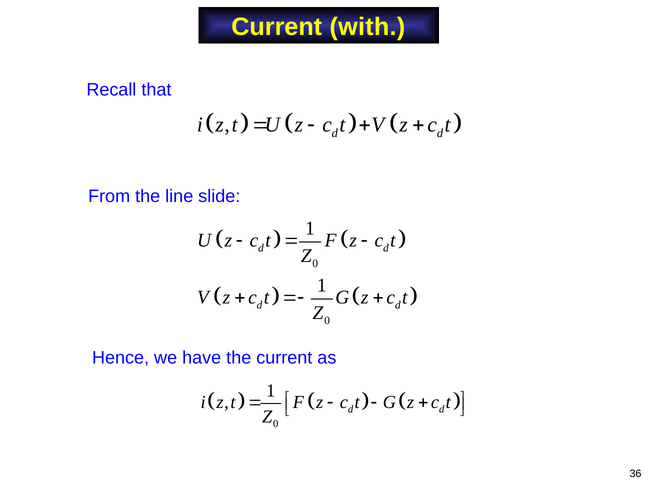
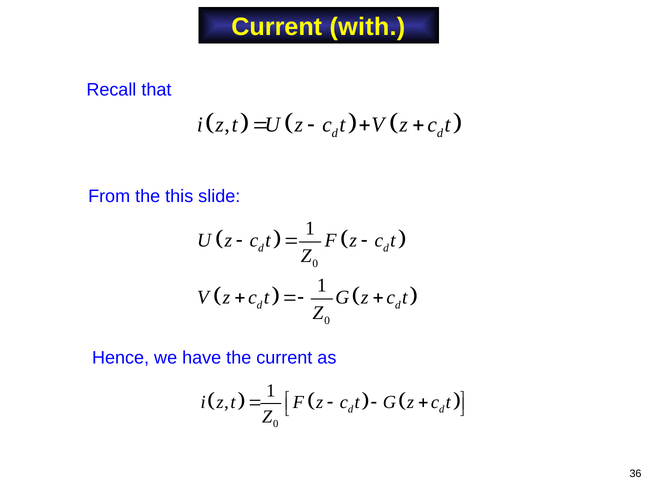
line: line -> this
